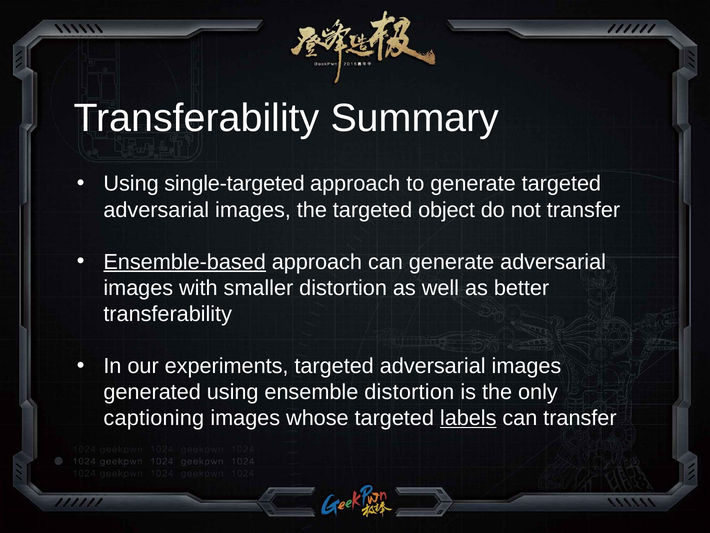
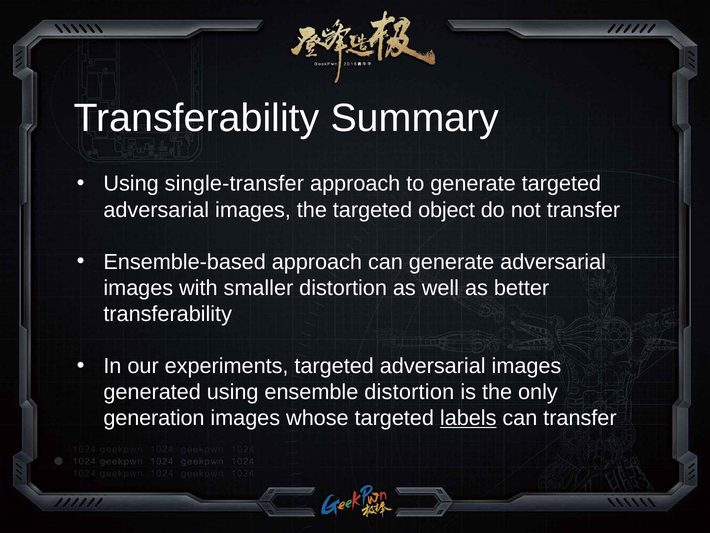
single-targeted: single-targeted -> single-transfer
Ensemble-based underline: present -> none
captioning: captioning -> generation
